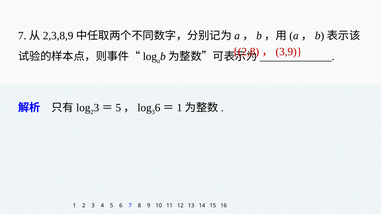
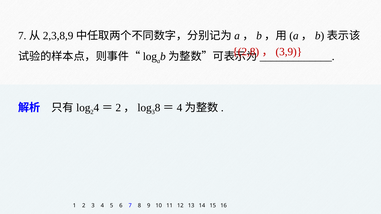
3 at (96, 108): 3 -> 4
5 at (118, 108): 5 -> 2
3 6: 6 -> 8
1 at (180, 108): 1 -> 4
